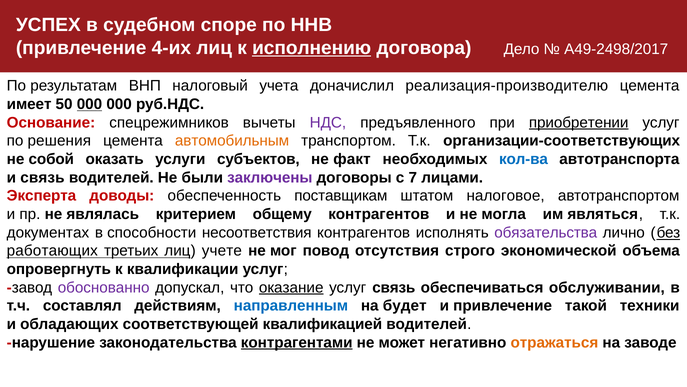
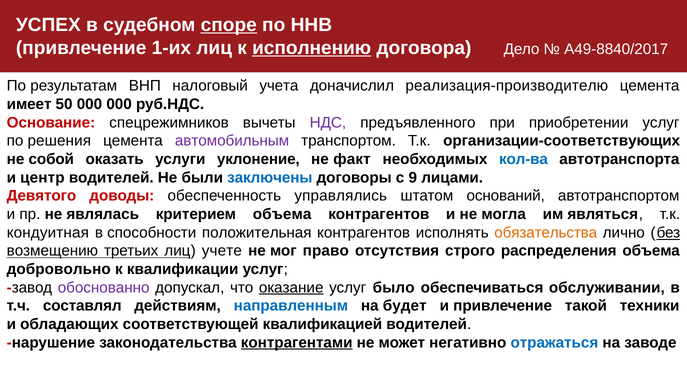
споре underline: none -> present
4-их: 4-их -> 1-их
А49-2498/2017: А49-2498/2017 -> А49-8840/2017
000 at (89, 104) underline: present -> none
приобретении underline: present -> none
автомобильным colour: orange -> purple
субъектов: субъектов -> уклонение
и связь: связь -> центр
заключены colour: purple -> blue
7: 7 -> 9
Эксперта: Эксперта -> Девятого
поставщикам: поставщикам -> управлялись
налоговое: налоговое -> оснований
критерием общему: общему -> объема
документах: документах -> кондуитная
несоответствия: несоответствия -> положительная
обязательства colour: purple -> orange
работающих: работающих -> возмещению
повод: повод -> право
экономической: экономической -> распределения
опровергнуть: опровергнуть -> добровольно
услуг связь: связь -> было
отражаться colour: orange -> blue
